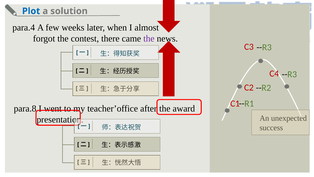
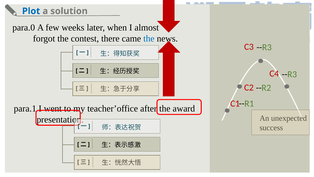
para.4: para.4 -> para.0
the at (149, 39) colour: purple -> blue
para.8: para.8 -> para.1
